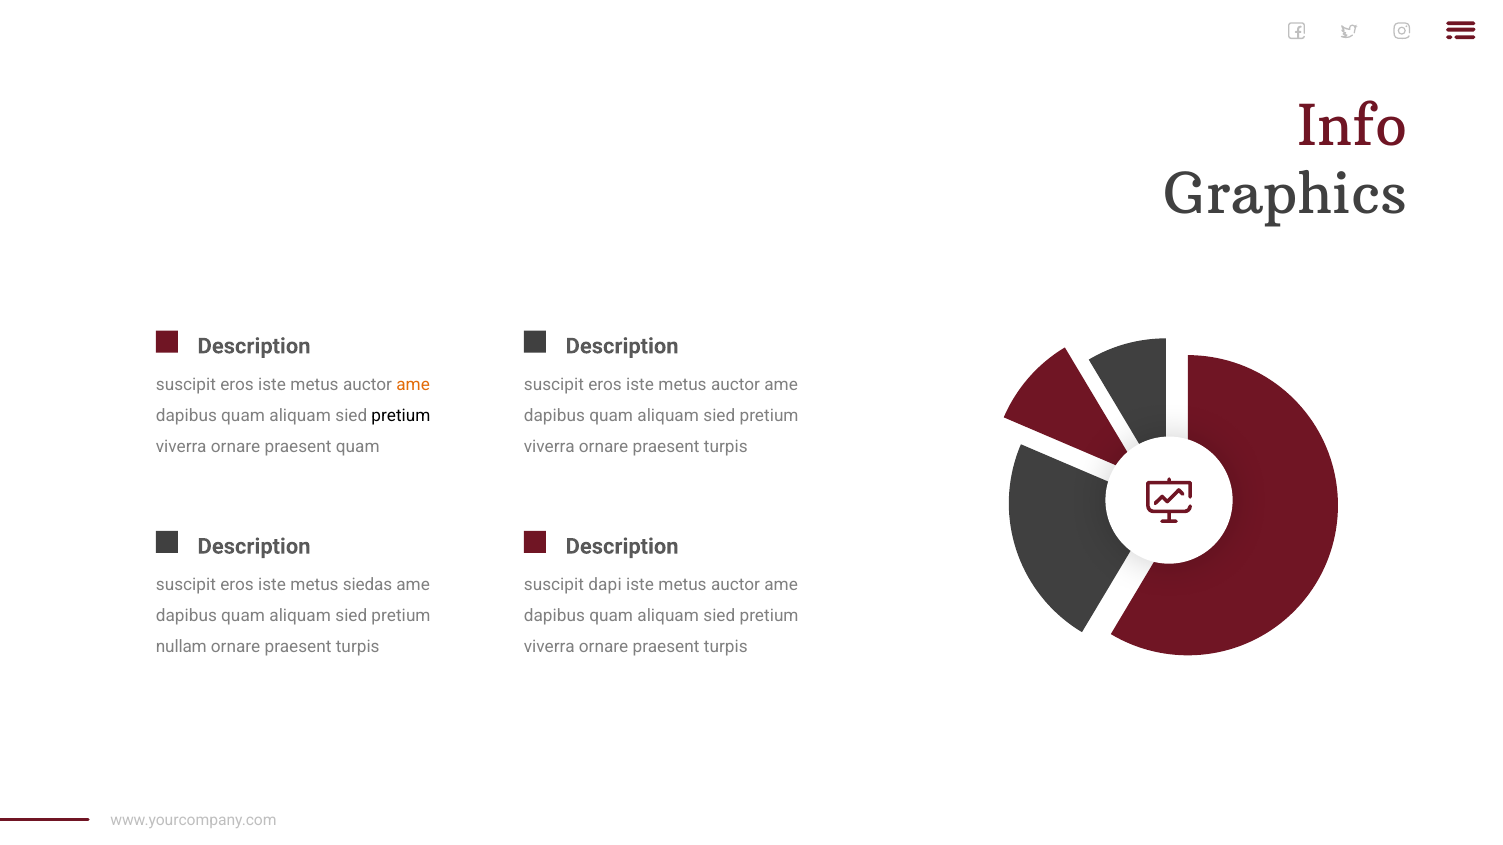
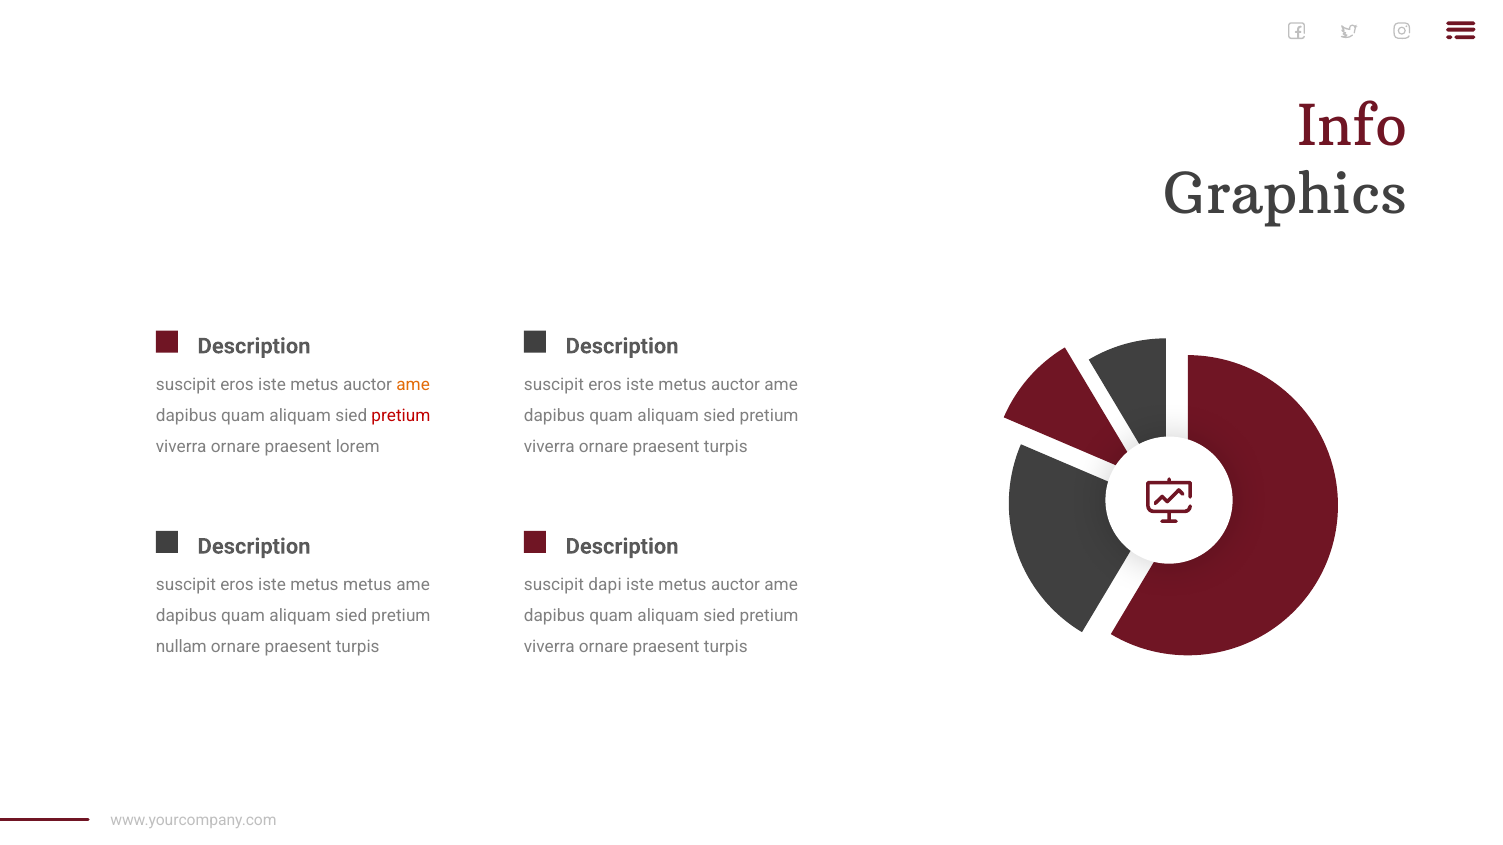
pretium at (401, 416) colour: black -> red
praesent quam: quam -> lorem
metus siedas: siedas -> metus
